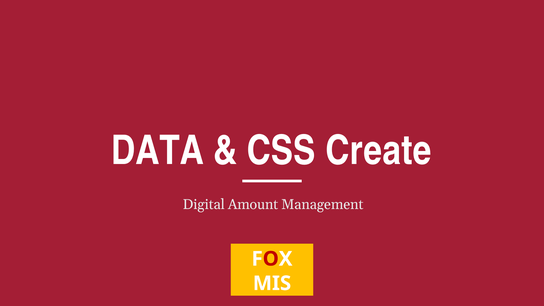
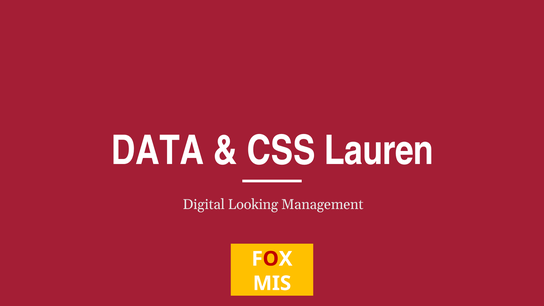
Create: Create -> Lauren
Amount: Amount -> Looking
